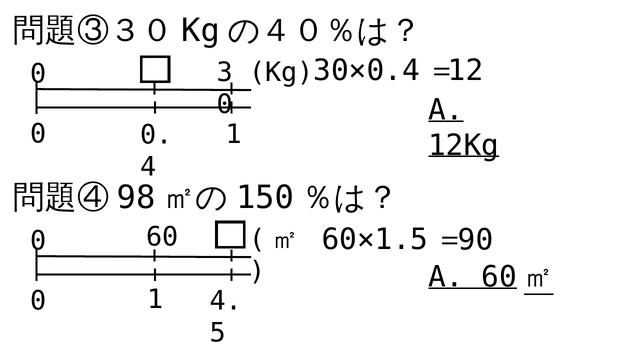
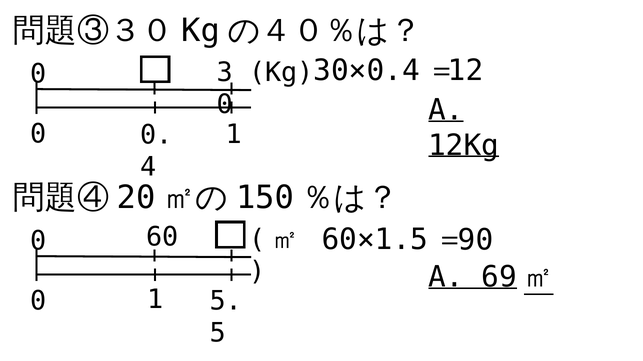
98: 98 -> 20
A 60: 60 -> 69
1 4: 4 -> 5
